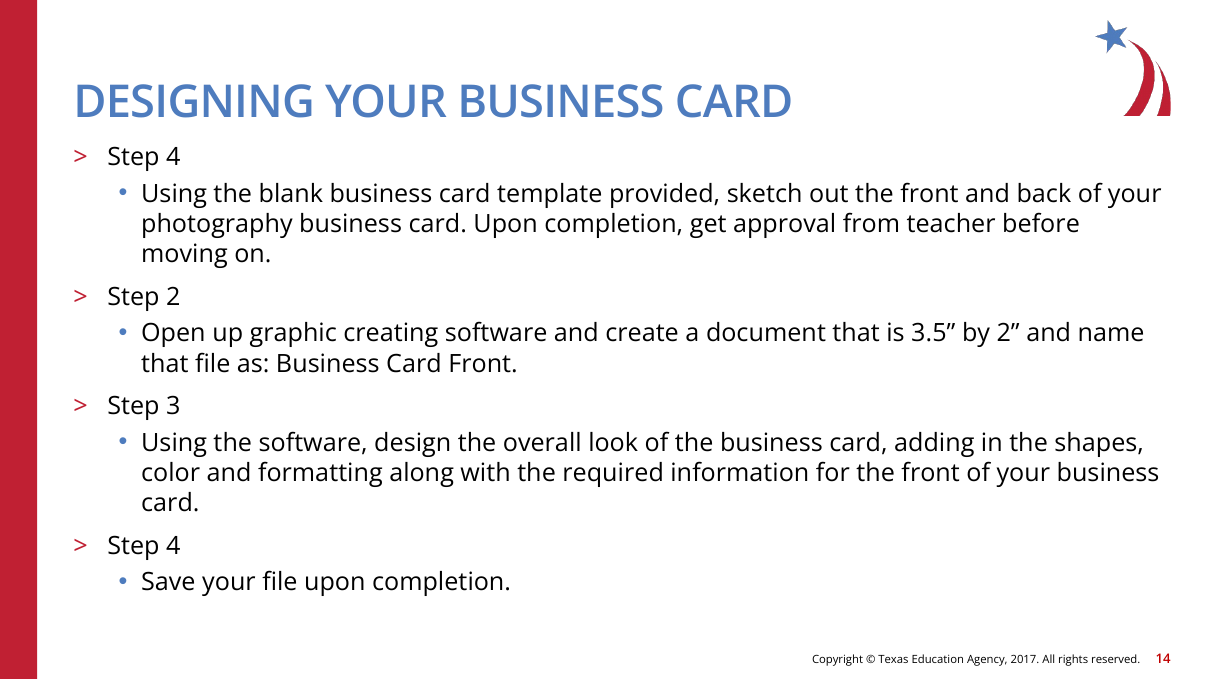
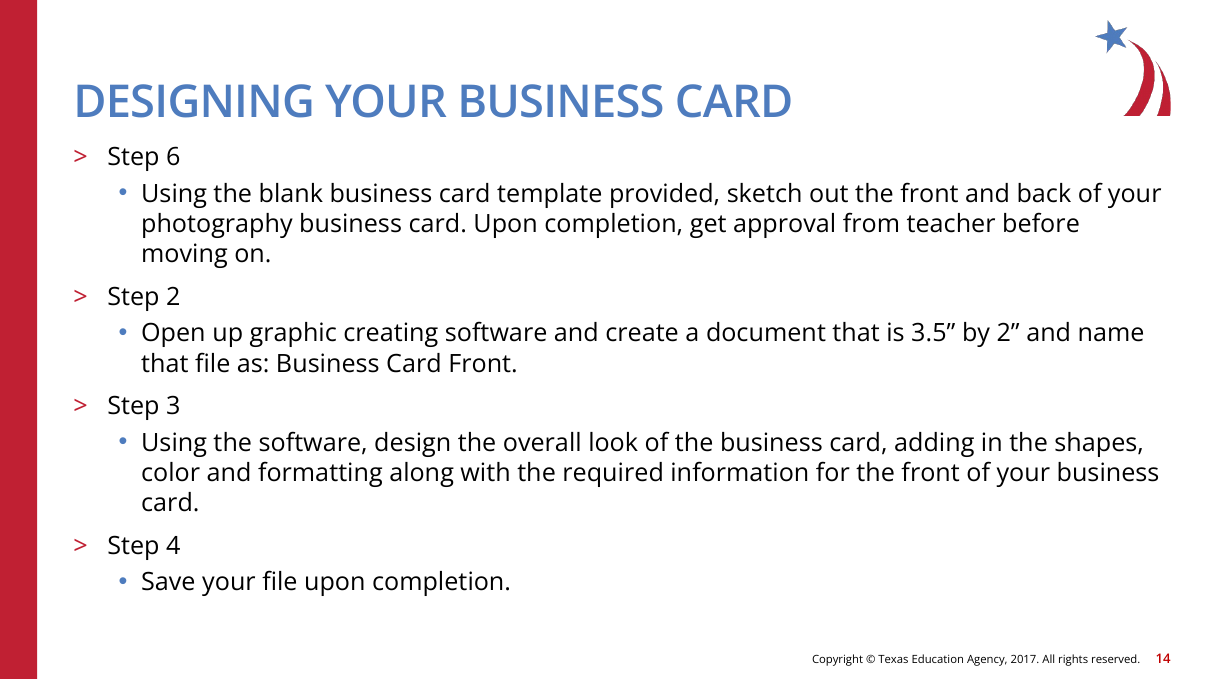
4 at (173, 157): 4 -> 6
